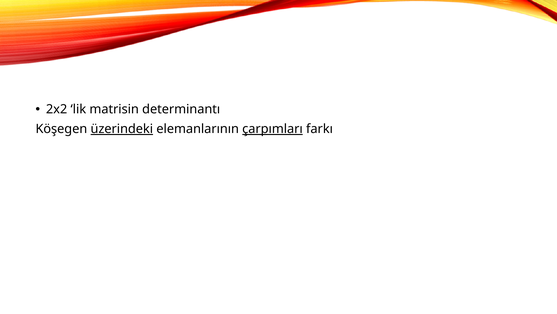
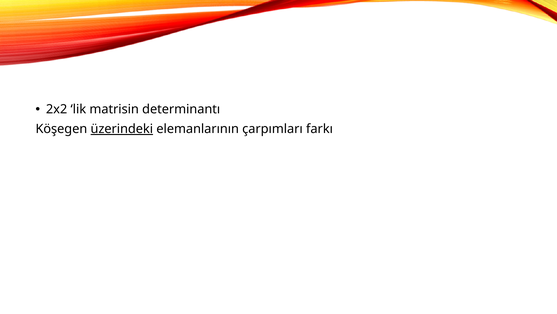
çarpımları underline: present -> none
